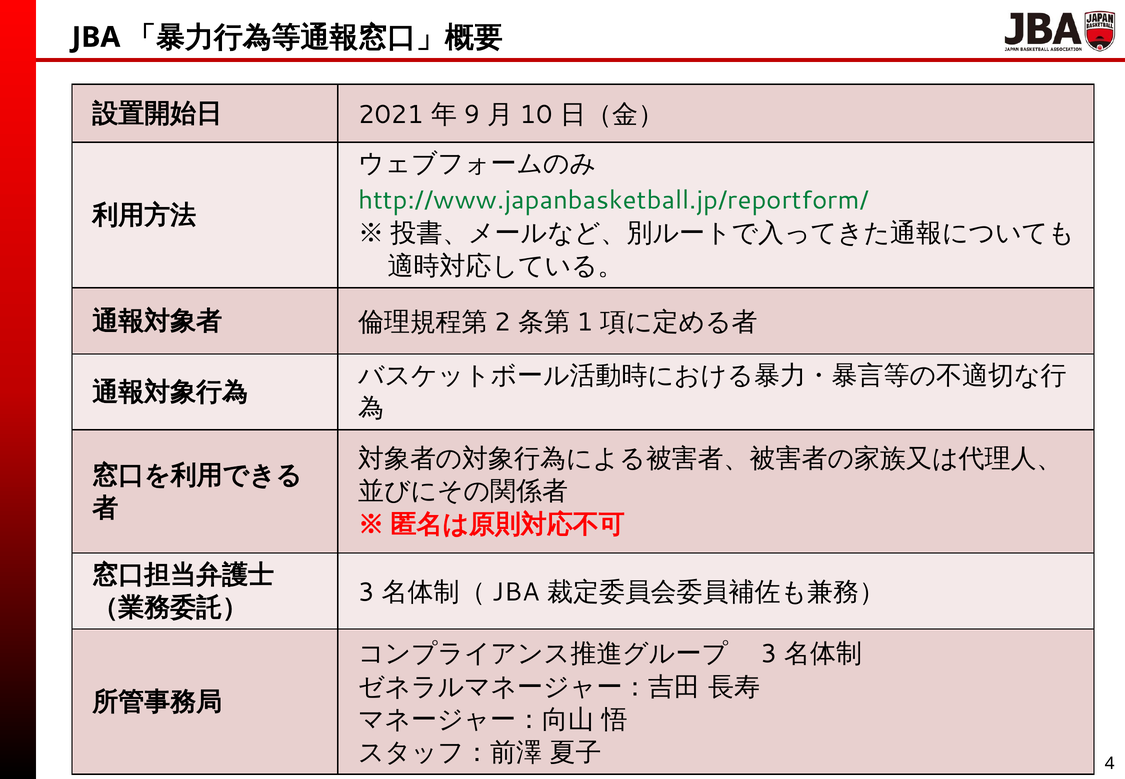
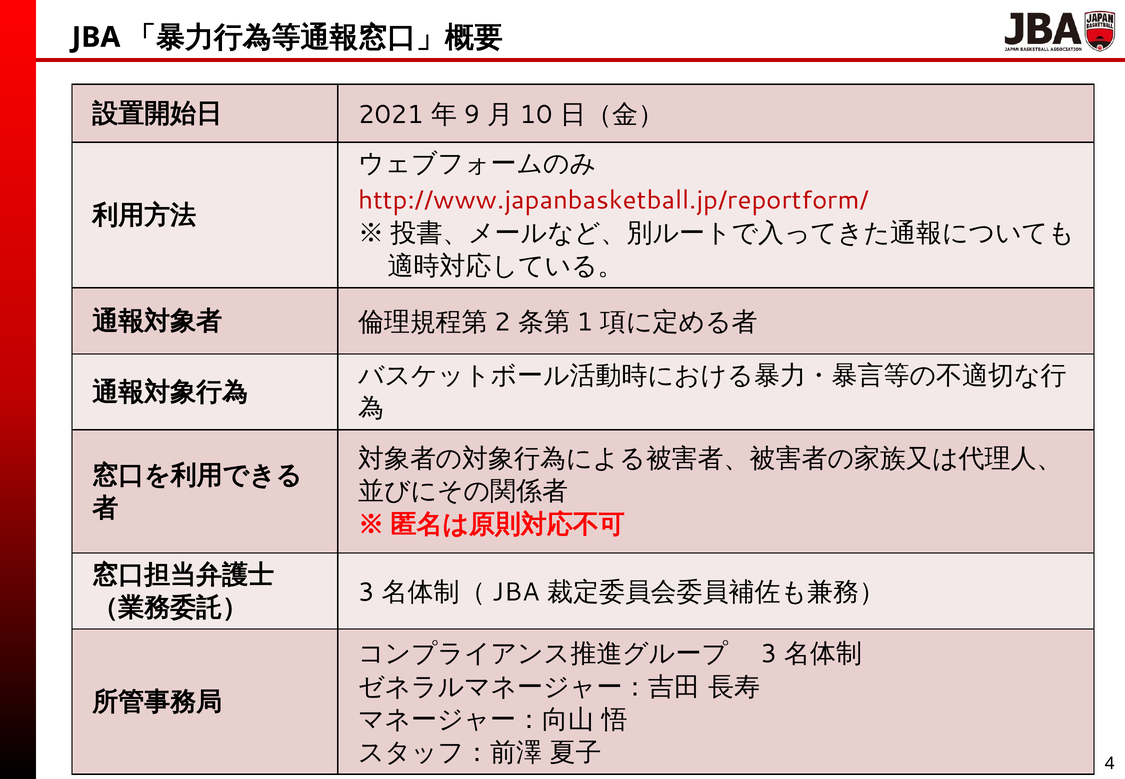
http://www.japanbasketball.jp/reportform/ colour: green -> red
